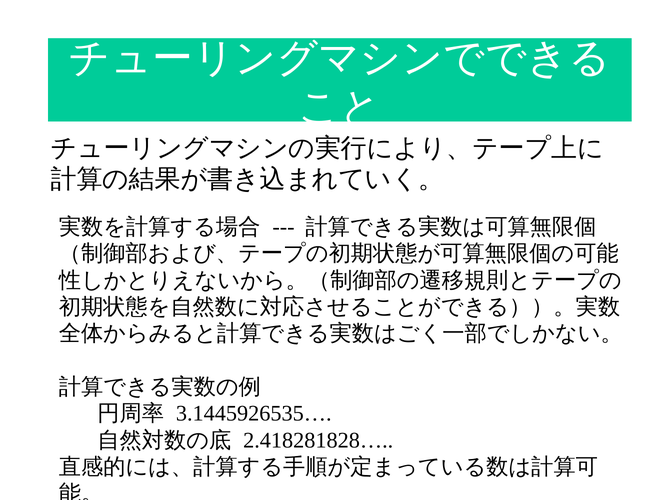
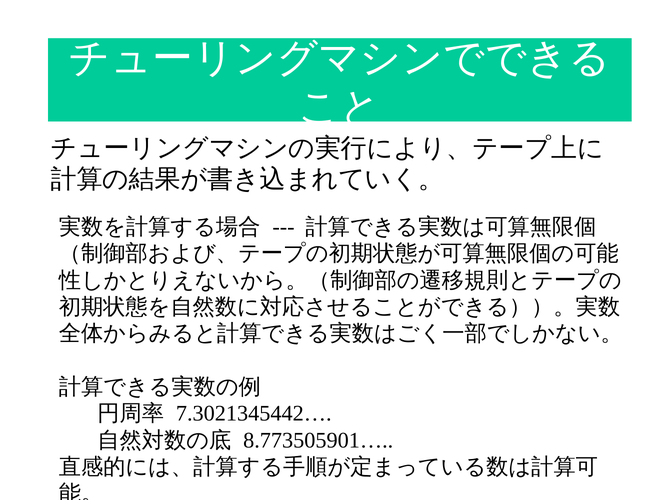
3.1445926535…: 3.1445926535… -> 7.3021345442…
2.418281828…: 2.418281828… -> 8.773505901…
